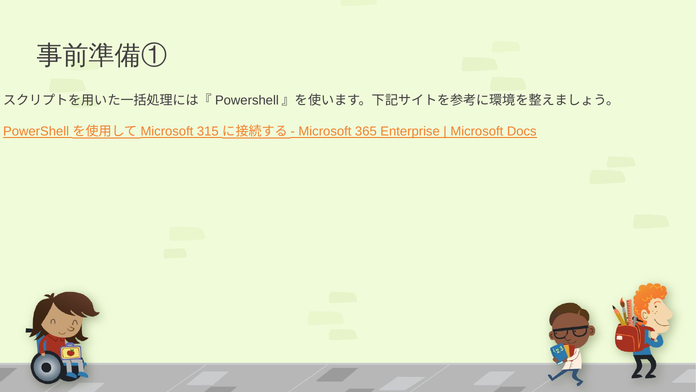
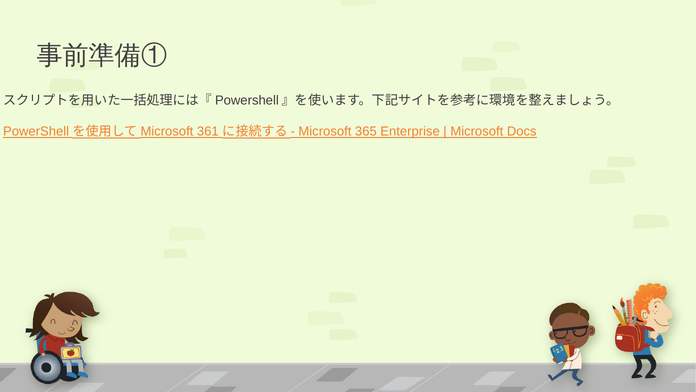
315: 315 -> 361
